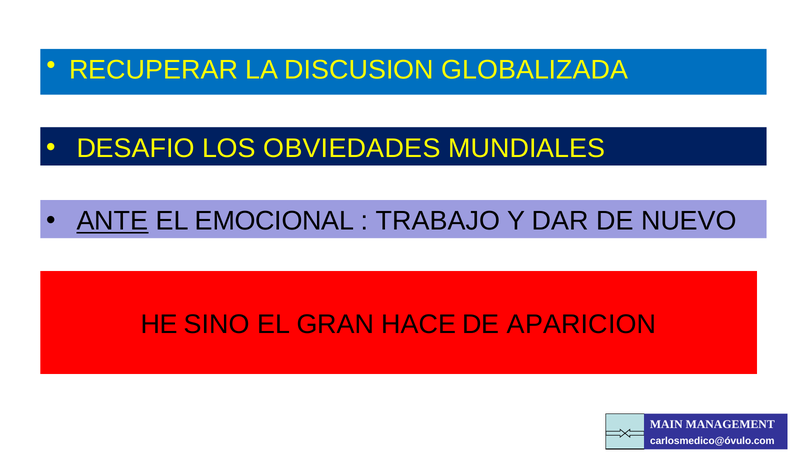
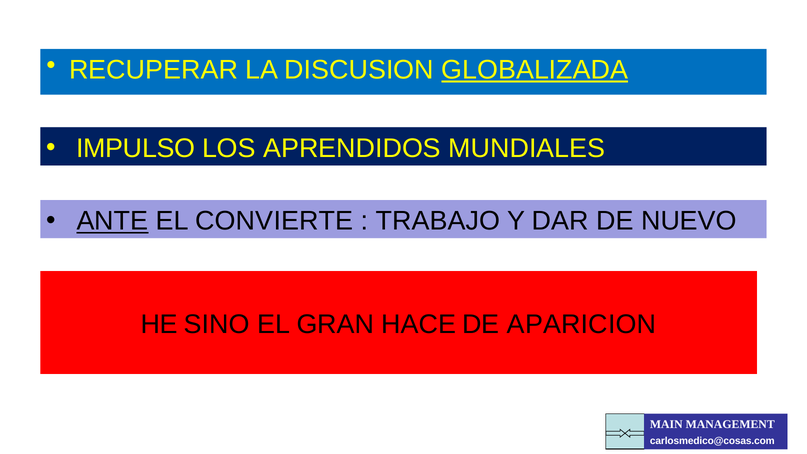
GLOBALIZADA underline: none -> present
DESAFIO: DESAFIO -> IMPULSO
OBVIEDADES: OBVIEDADES -> APRENDIDOS
EMOCIONAL: EMOCIONAL -> CONVIERTE
carlosmedico@óvulo.com: carlosmedico@óvulo.com -> carlosmedico@cosas.com
